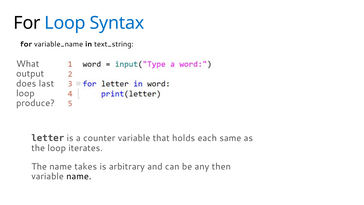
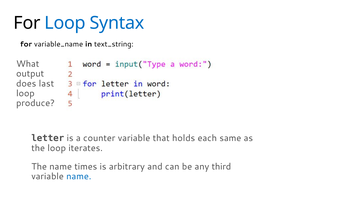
takes: takes -> times
then: then -> third
name at (79, 176) colour: black -> blue
